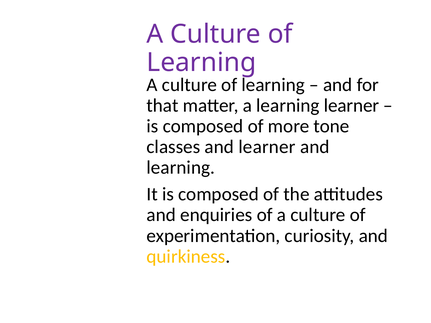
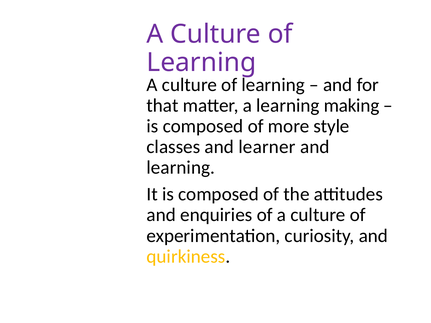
learning learner: learner -> making
tone: tone -> style
